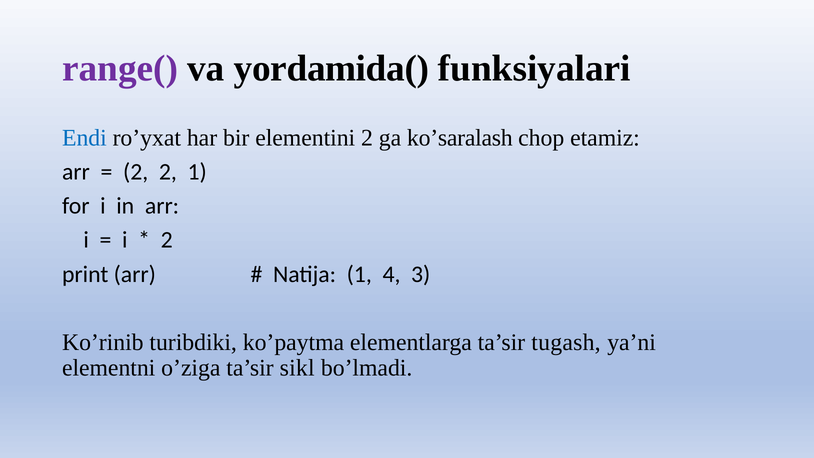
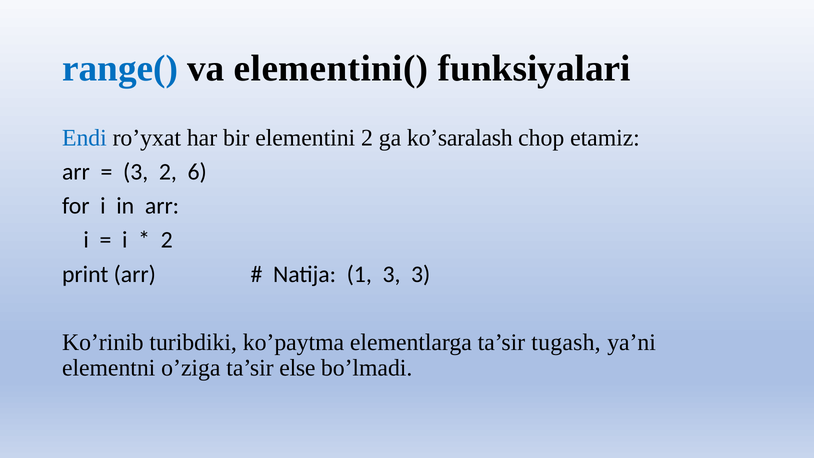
range( colour: purple -> blue
yordamida(: yordamida( -> elementini(
2 at (136, 172): 2 -> 3
2 1: 1 -> 6
1 4: 4 -> 3
sikl: sikl -> else
